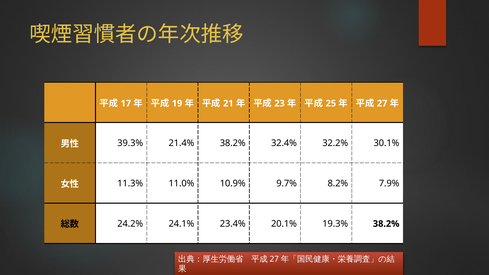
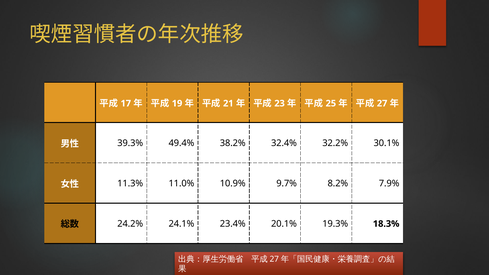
21.4%: 21.4% -> 49.4%
19.3% 38.2%: 38.2% -> 18.3%
